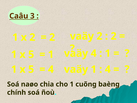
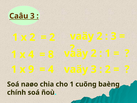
2 at (114, 36): 2 -> 3
5 at (31, 54): 5 -> 4
1 at (51, 54): 1 -> 8
4 at (94, 53): 4 -> 2
5 at (31, 69): 5 -> 9
vaäy 1: 1 -> 3
4 at (108, 69): 4 -> 2
